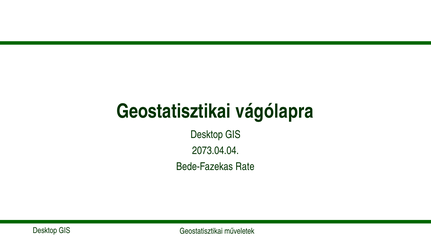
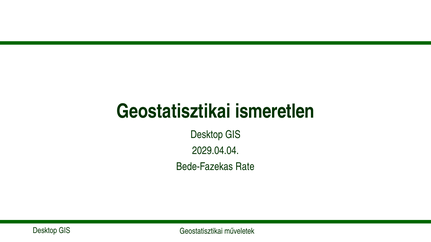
vágólapra: vágólapra -> ismeretlen
2073.04.04: 2073.04.04 -> 2029.04.04
